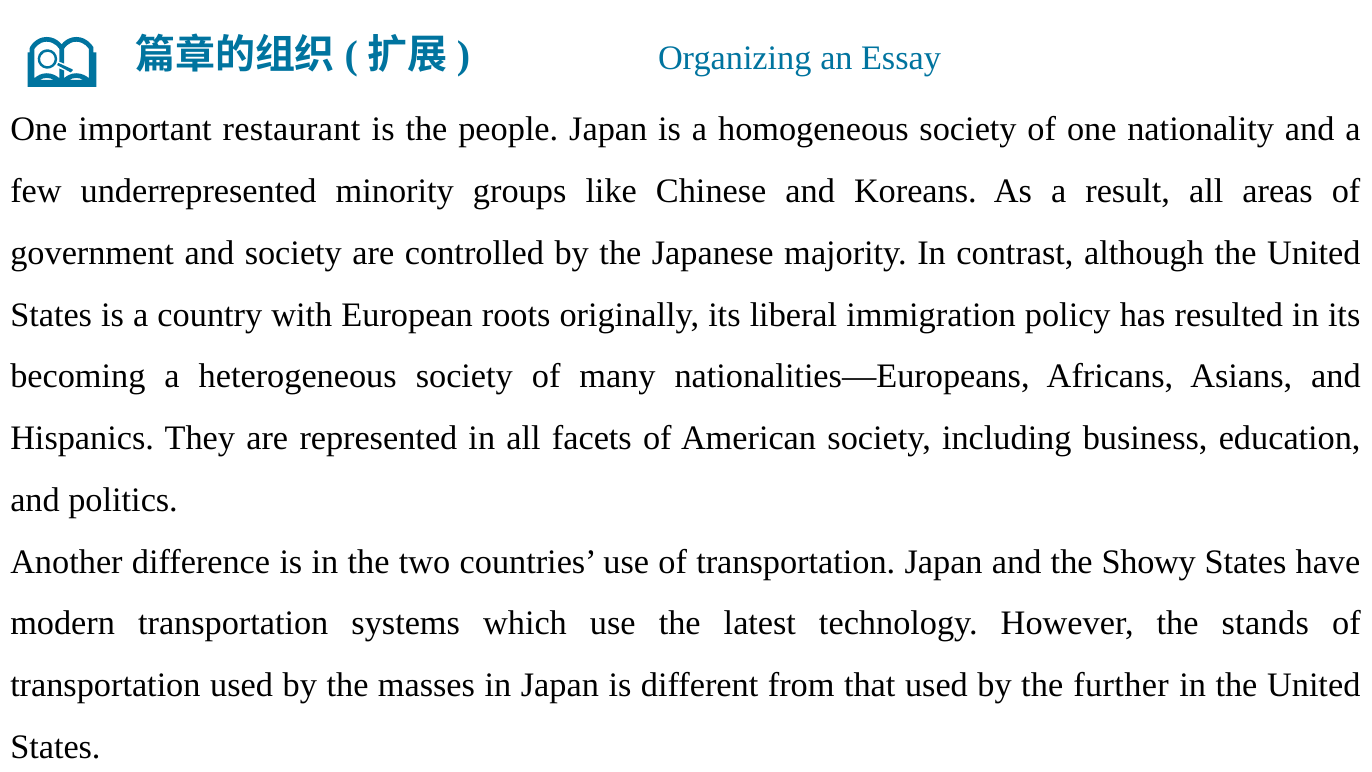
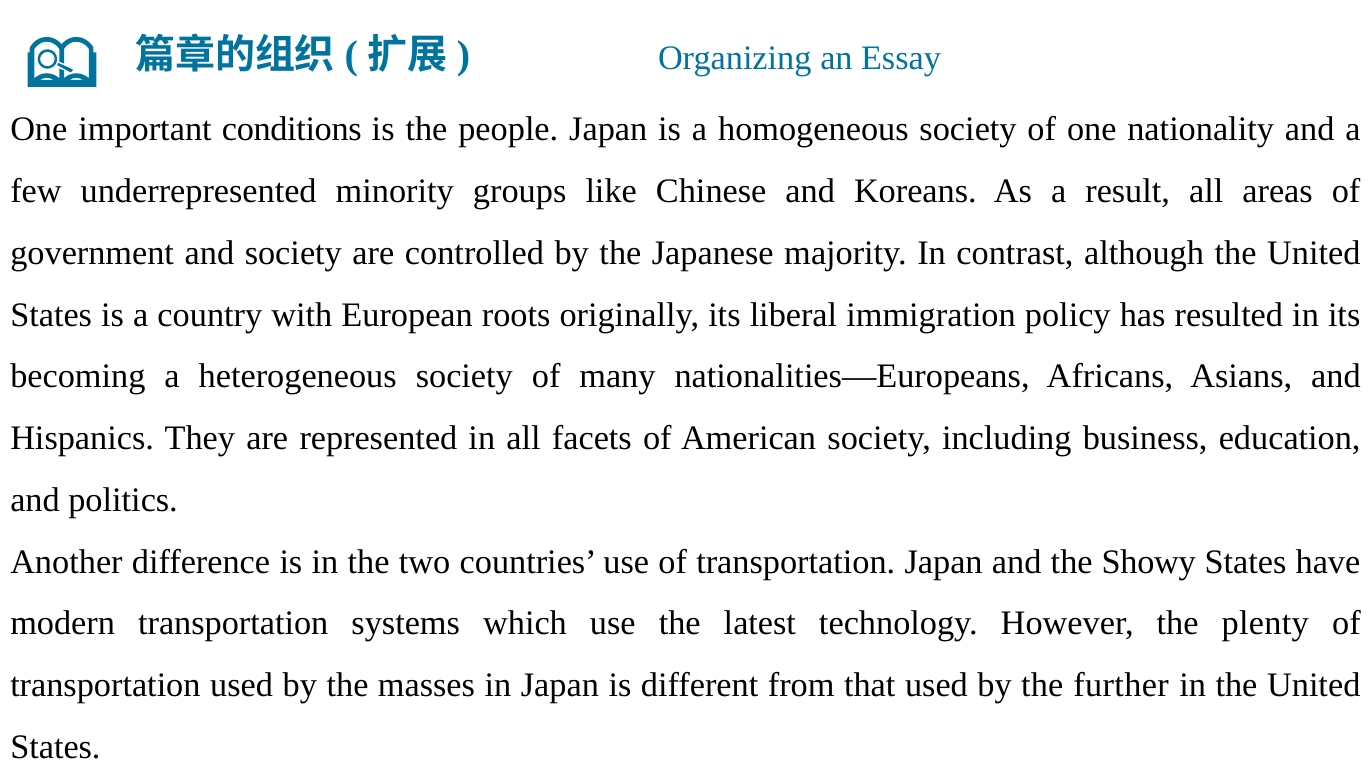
restaurant: restaurant -> conditions
stands: stands -> plenty
